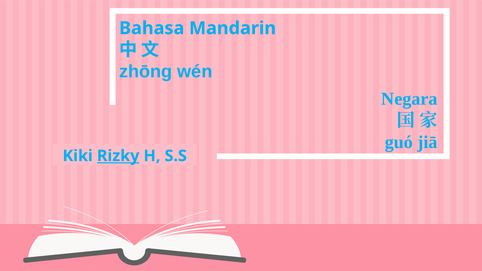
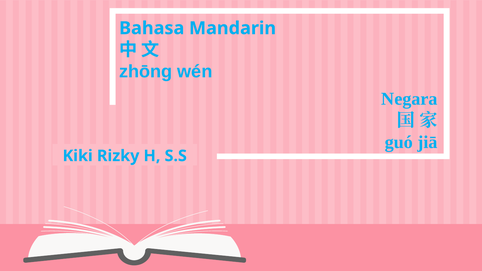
Rizky underline: present -> none
